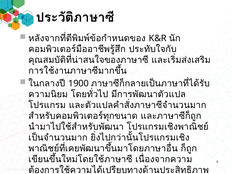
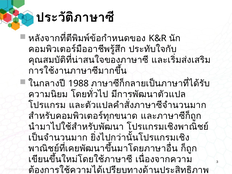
1900: 1900 -> 1988
